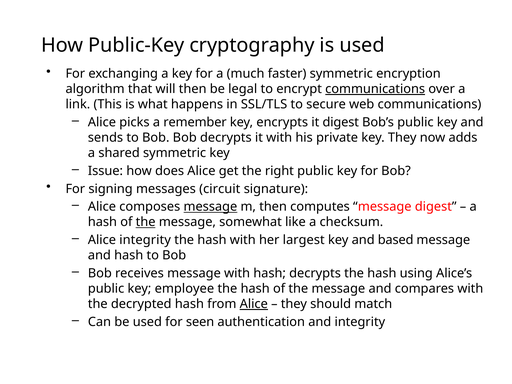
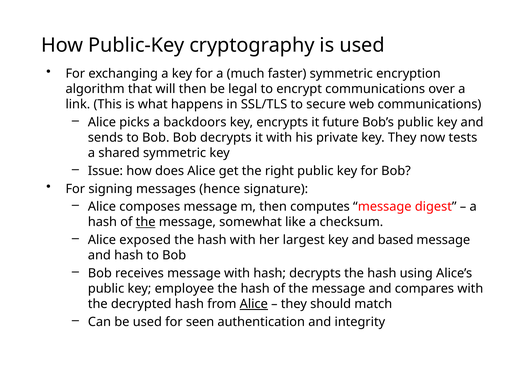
communications at (375, 89) underline: present -> none
remember: remember -> backdoors
it digest: digest -> future
adds: adds -> tests
circuit: circuit -> hence
message at (210, 207) underline: present -> none
Alice integrity: integrity -> exposed
